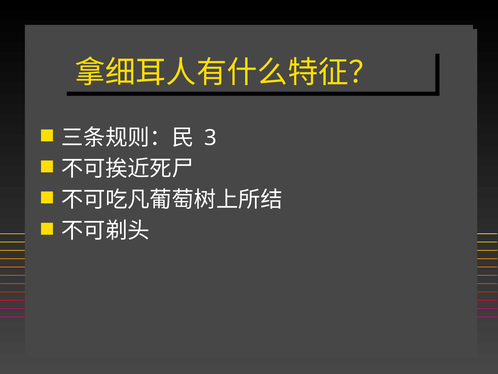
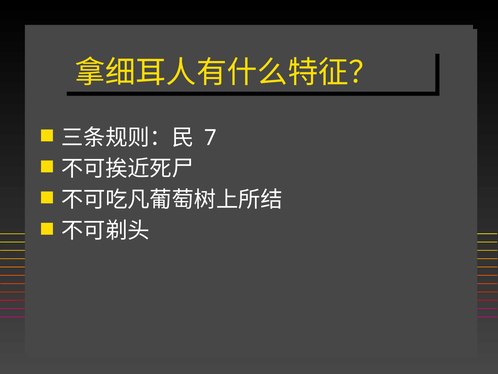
3: 3 -> 7
